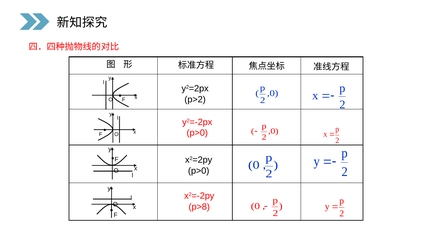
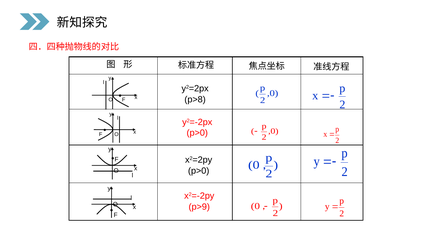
p>2: p>2 -> p>8
p>8: p>8 -> p>9
